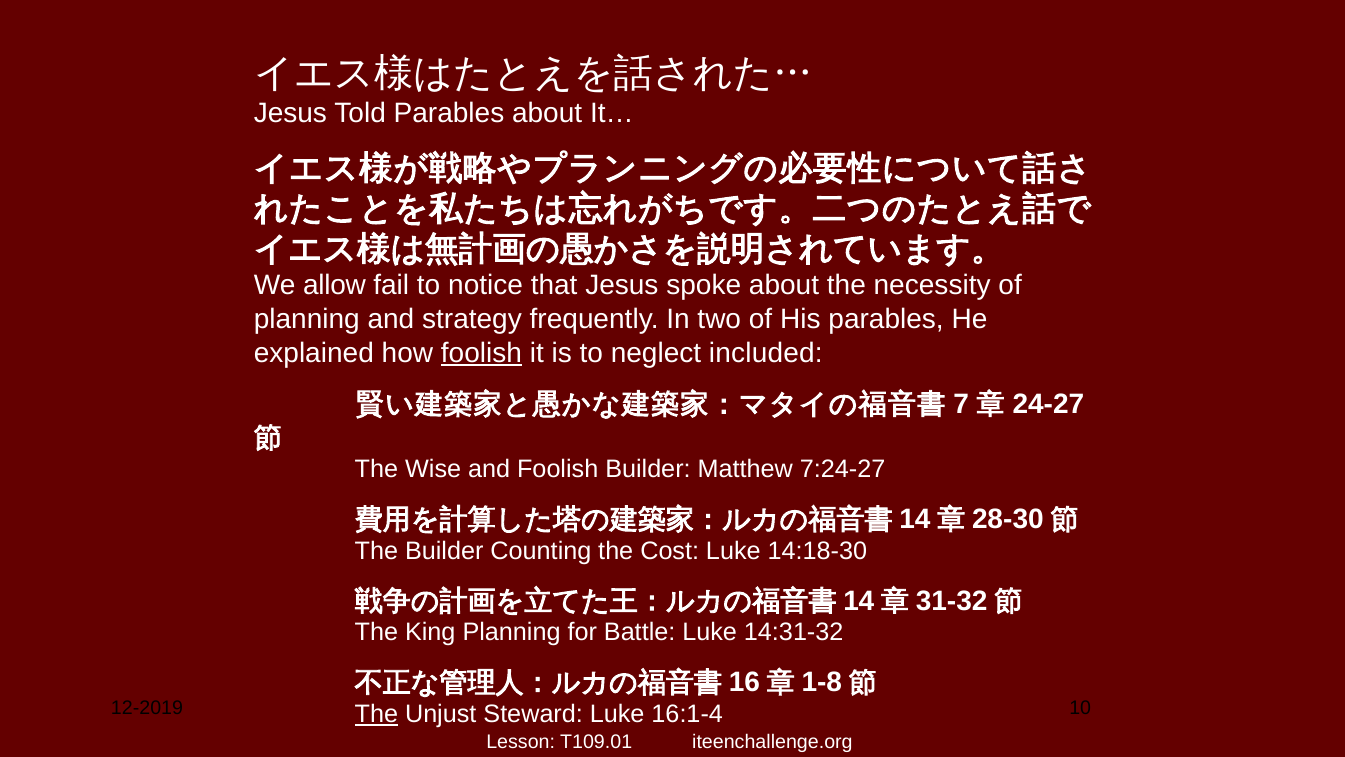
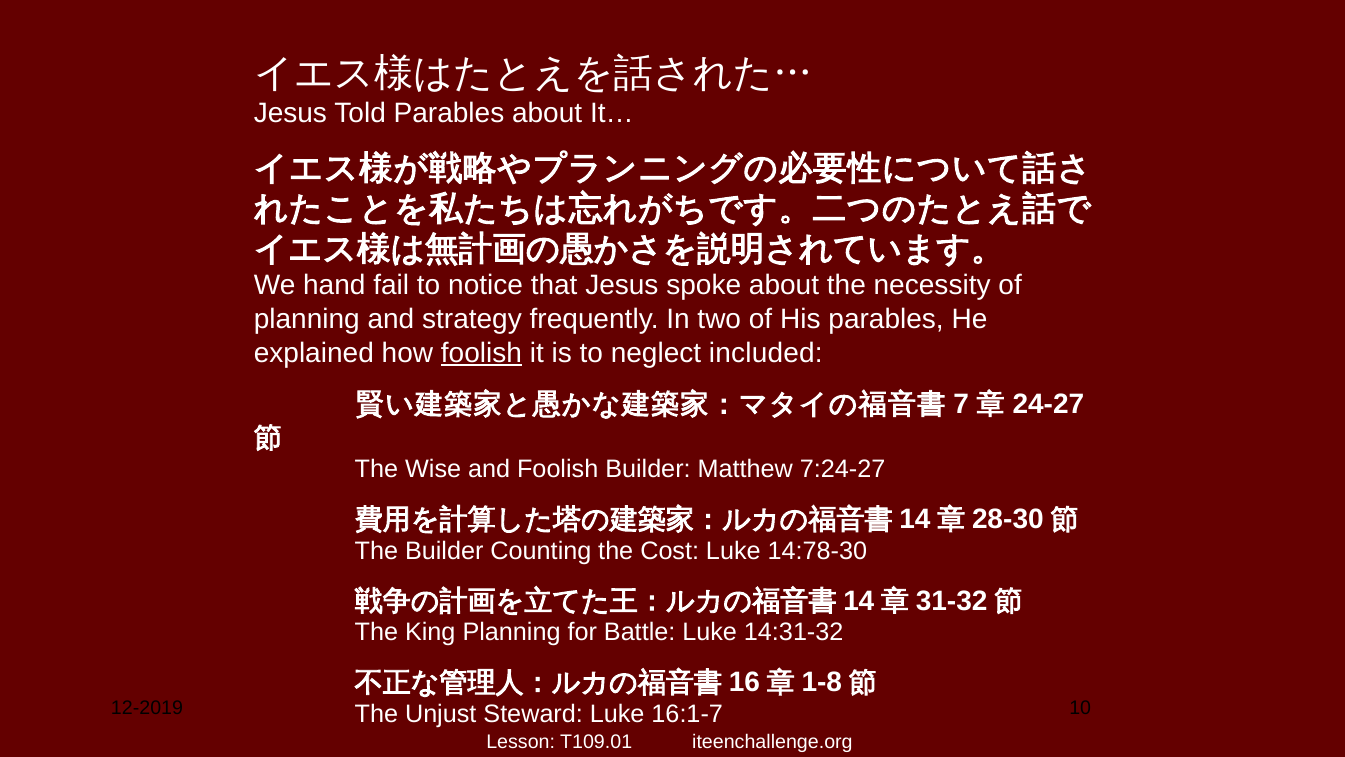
allow: allow -> hand
14:18-30: 14:18-30 -> 14:78-30
The at (376, 714) underline: present -> none
16:1-4: 16:1-4 -> 16:1-7
